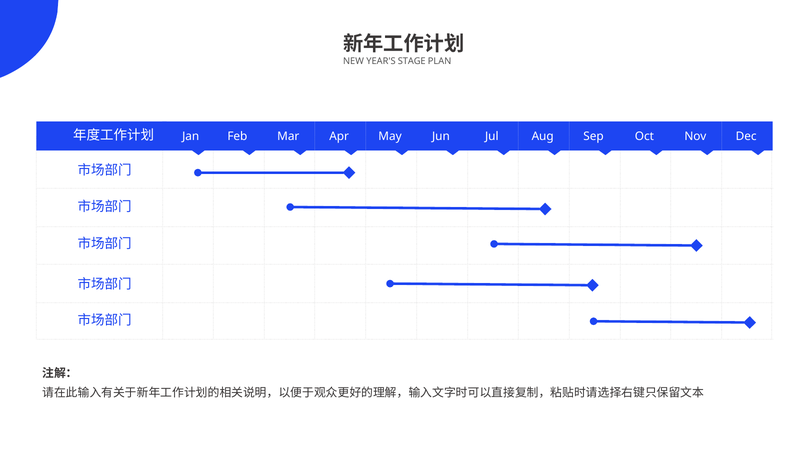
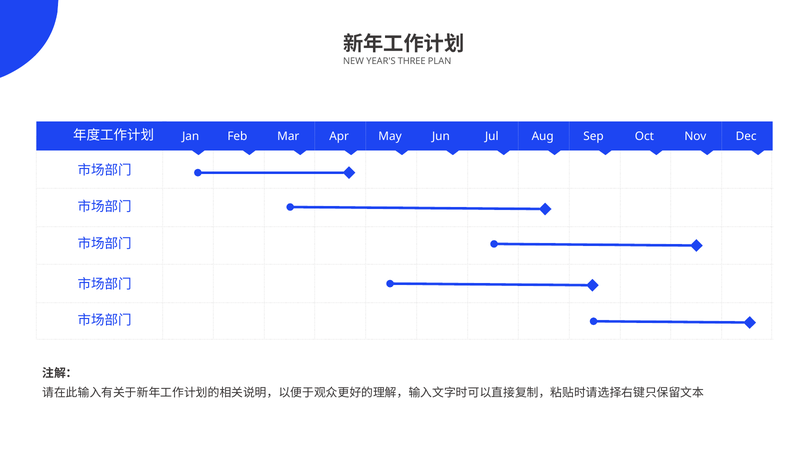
STAGE: STAGE -> THREE
